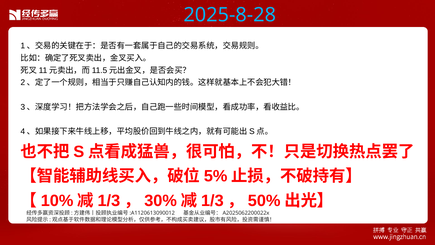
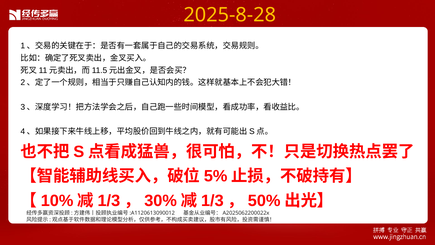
2025-8-28 colour: light blue -> yellow
